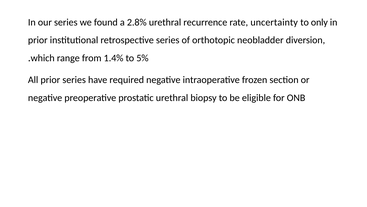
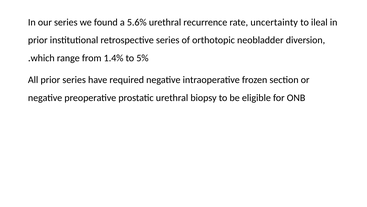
2.8%: 2.8% -> 5.6%
only: only -> ileal
